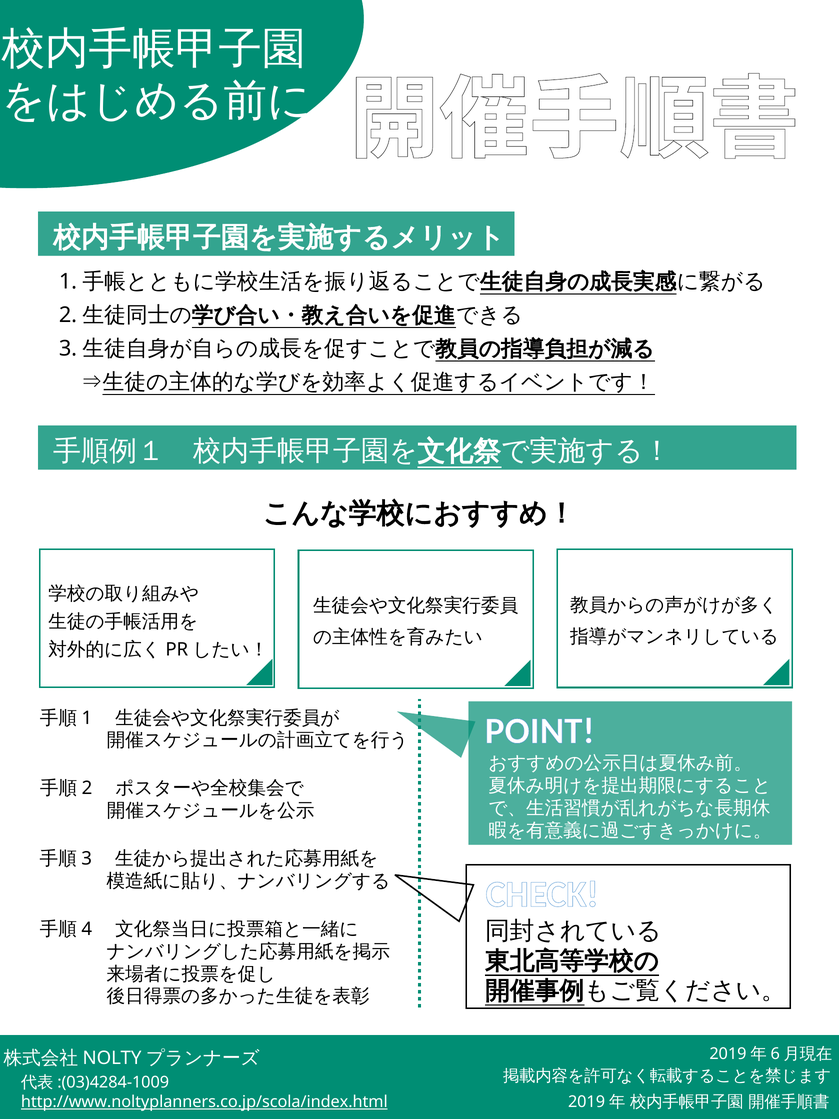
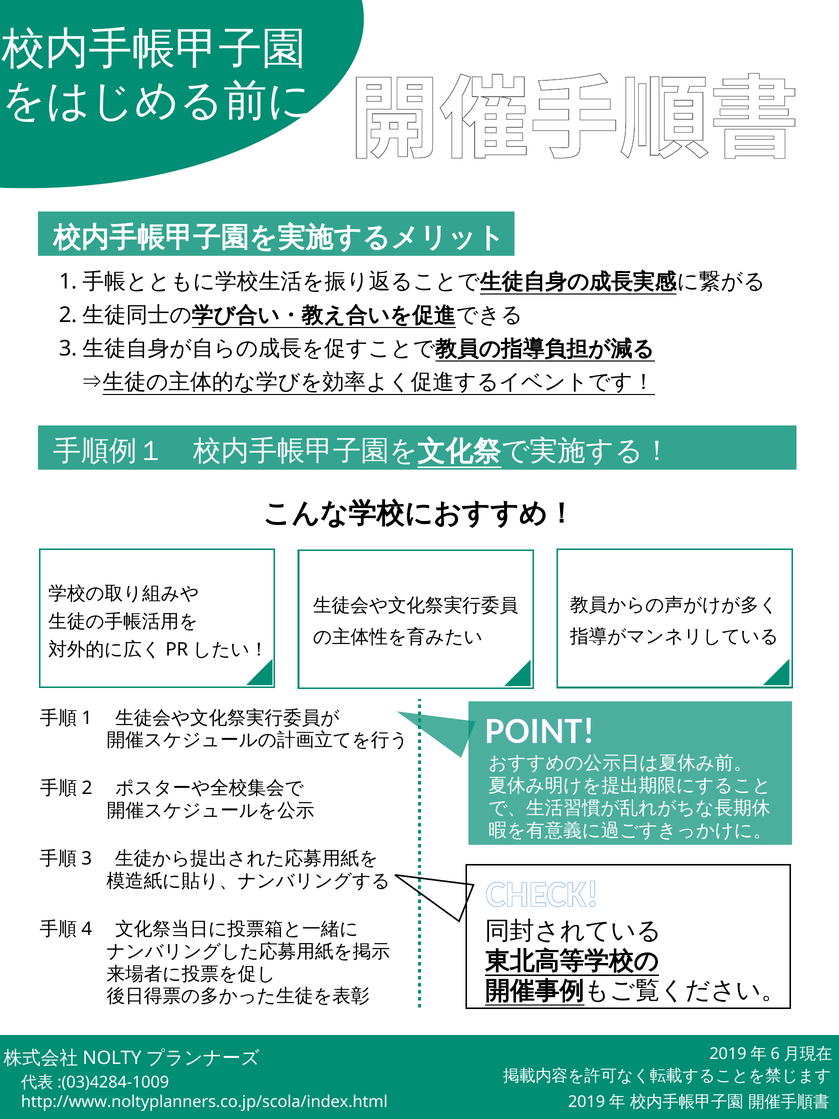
http://www.noltyplanners.co.jp/scola/index.html underline: present -> none
